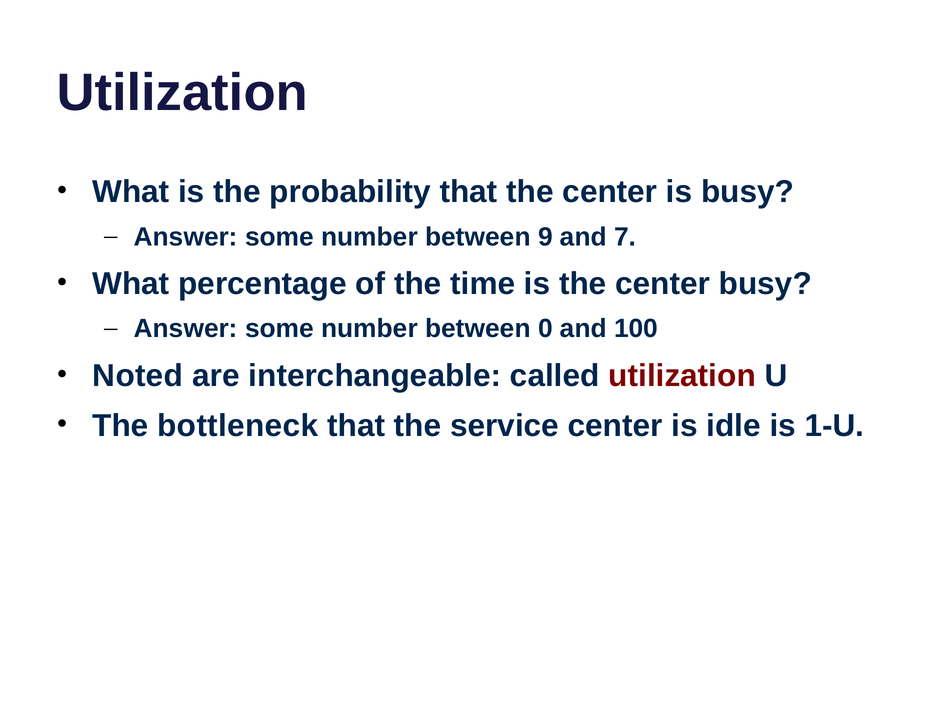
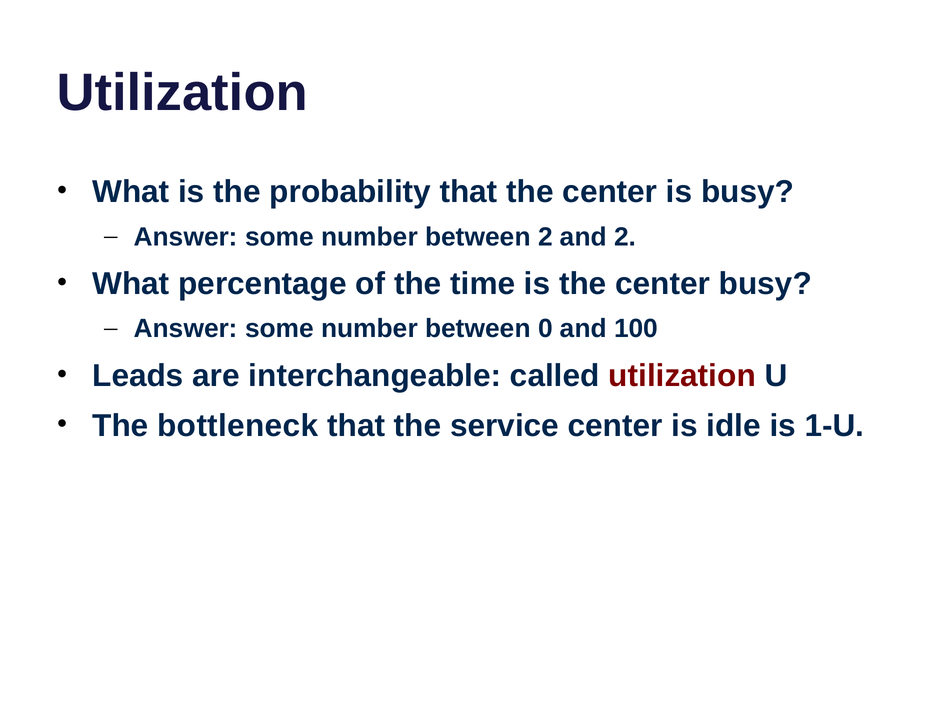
between 9: 9 -> 2
and 7: 7 -> 2
Noted: Noted -> Leads
